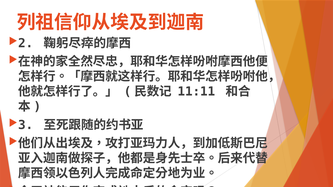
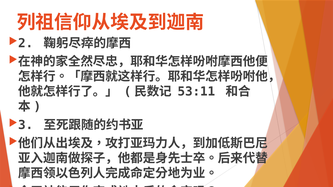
11:11: 11:11 -> 53:11
